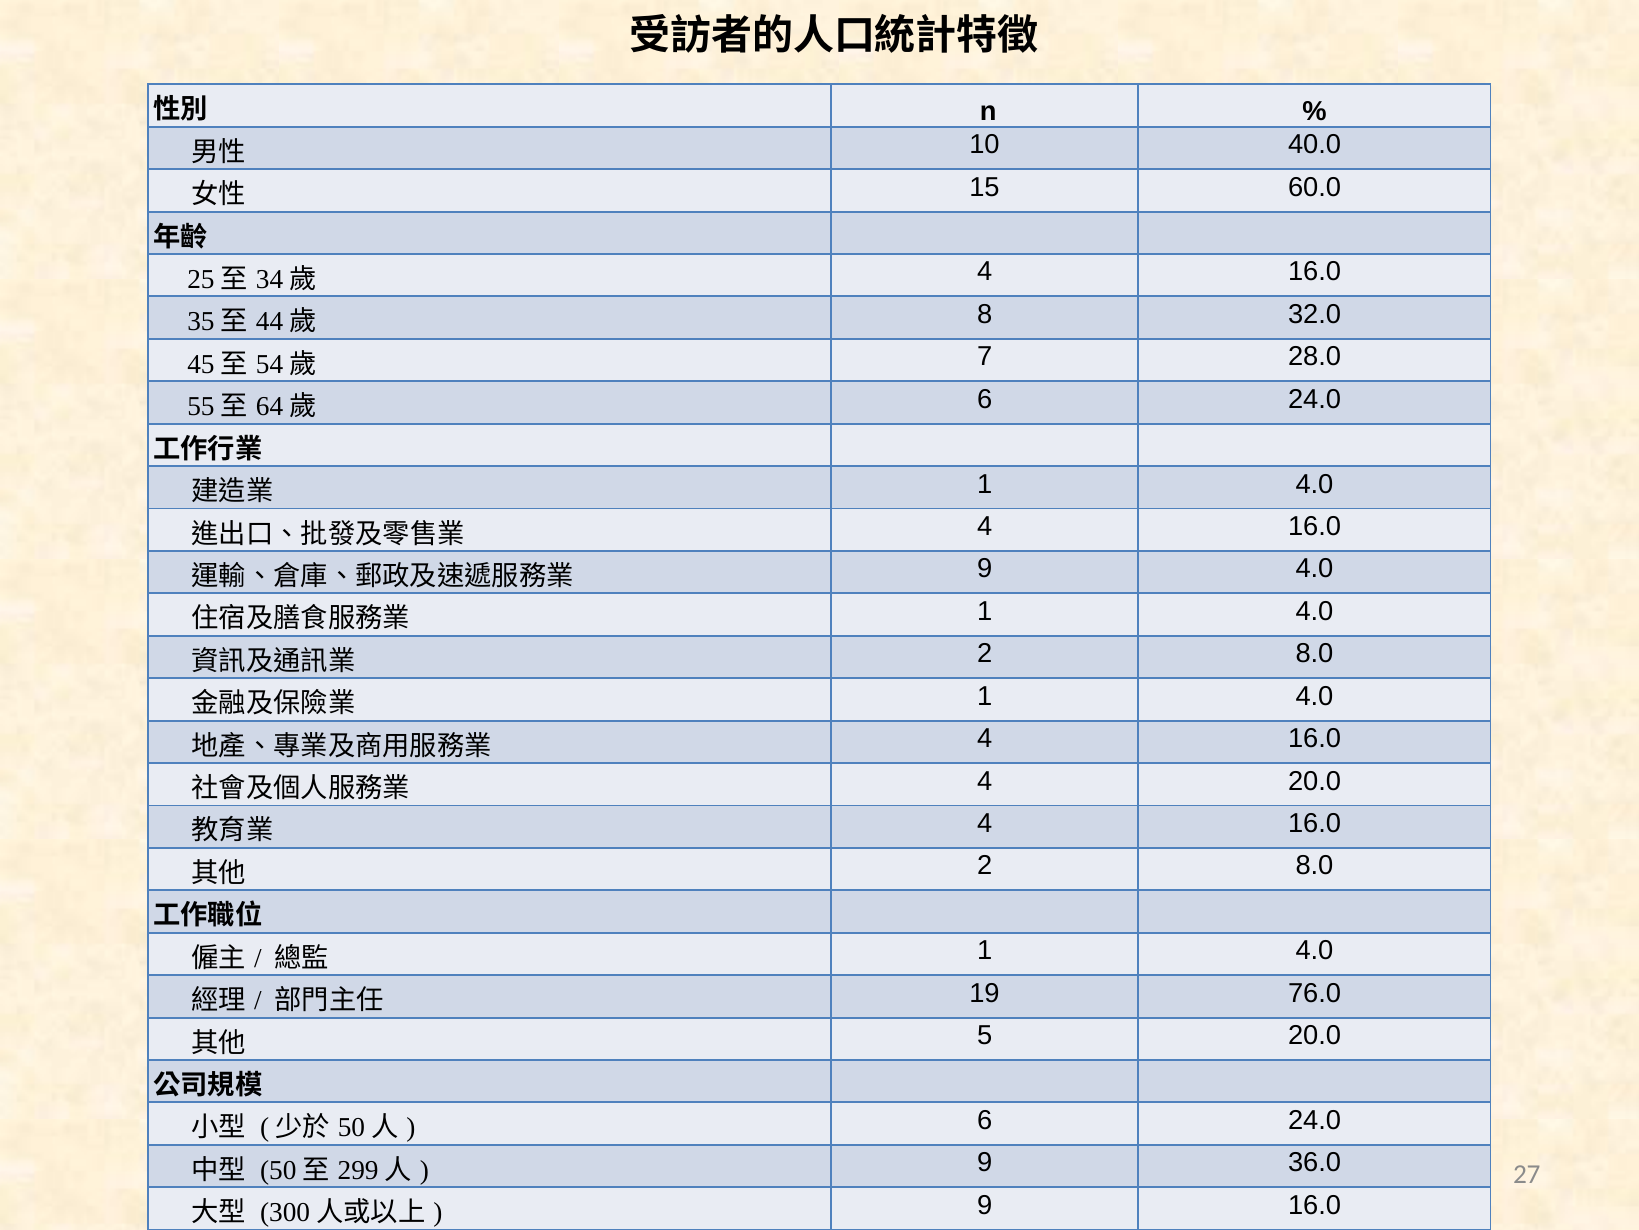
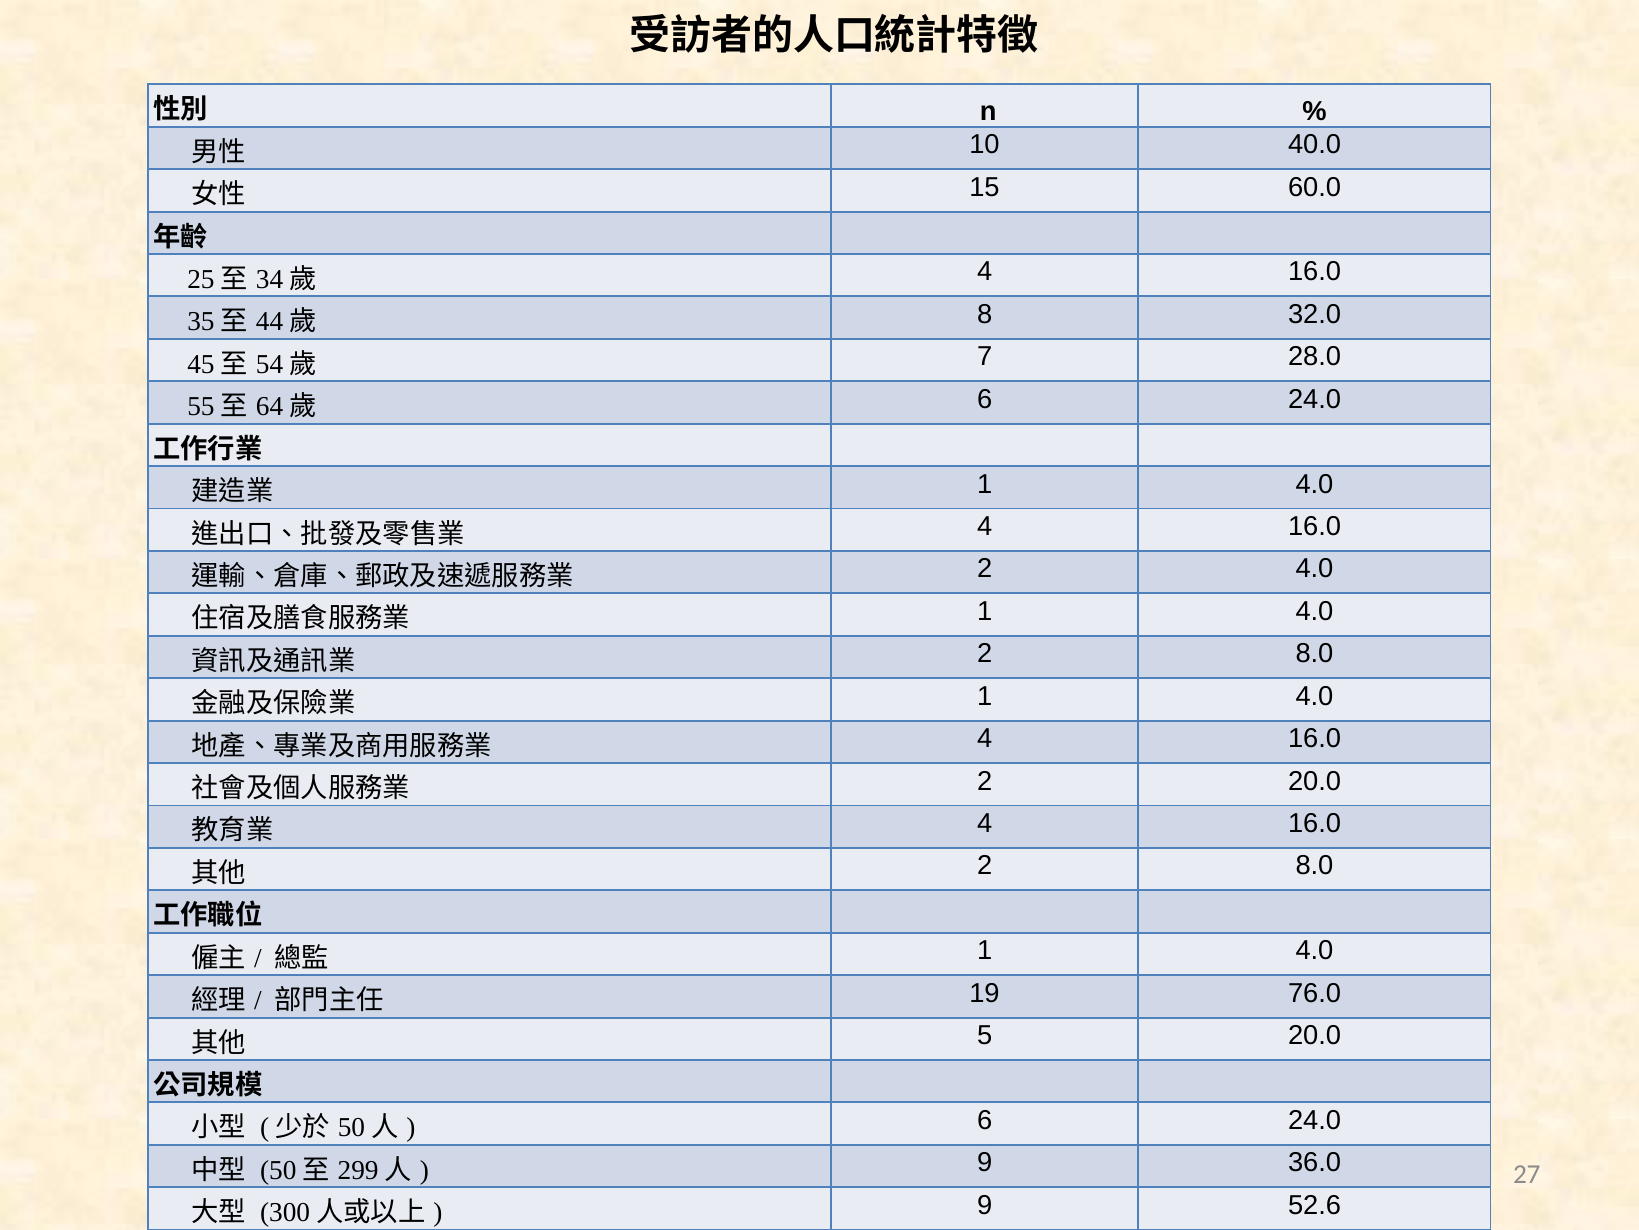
9 at (985, 569): 9 -> 2
4 at (985, 781): 4 -> 2
9 16.0: 16.0 -> 52.6
